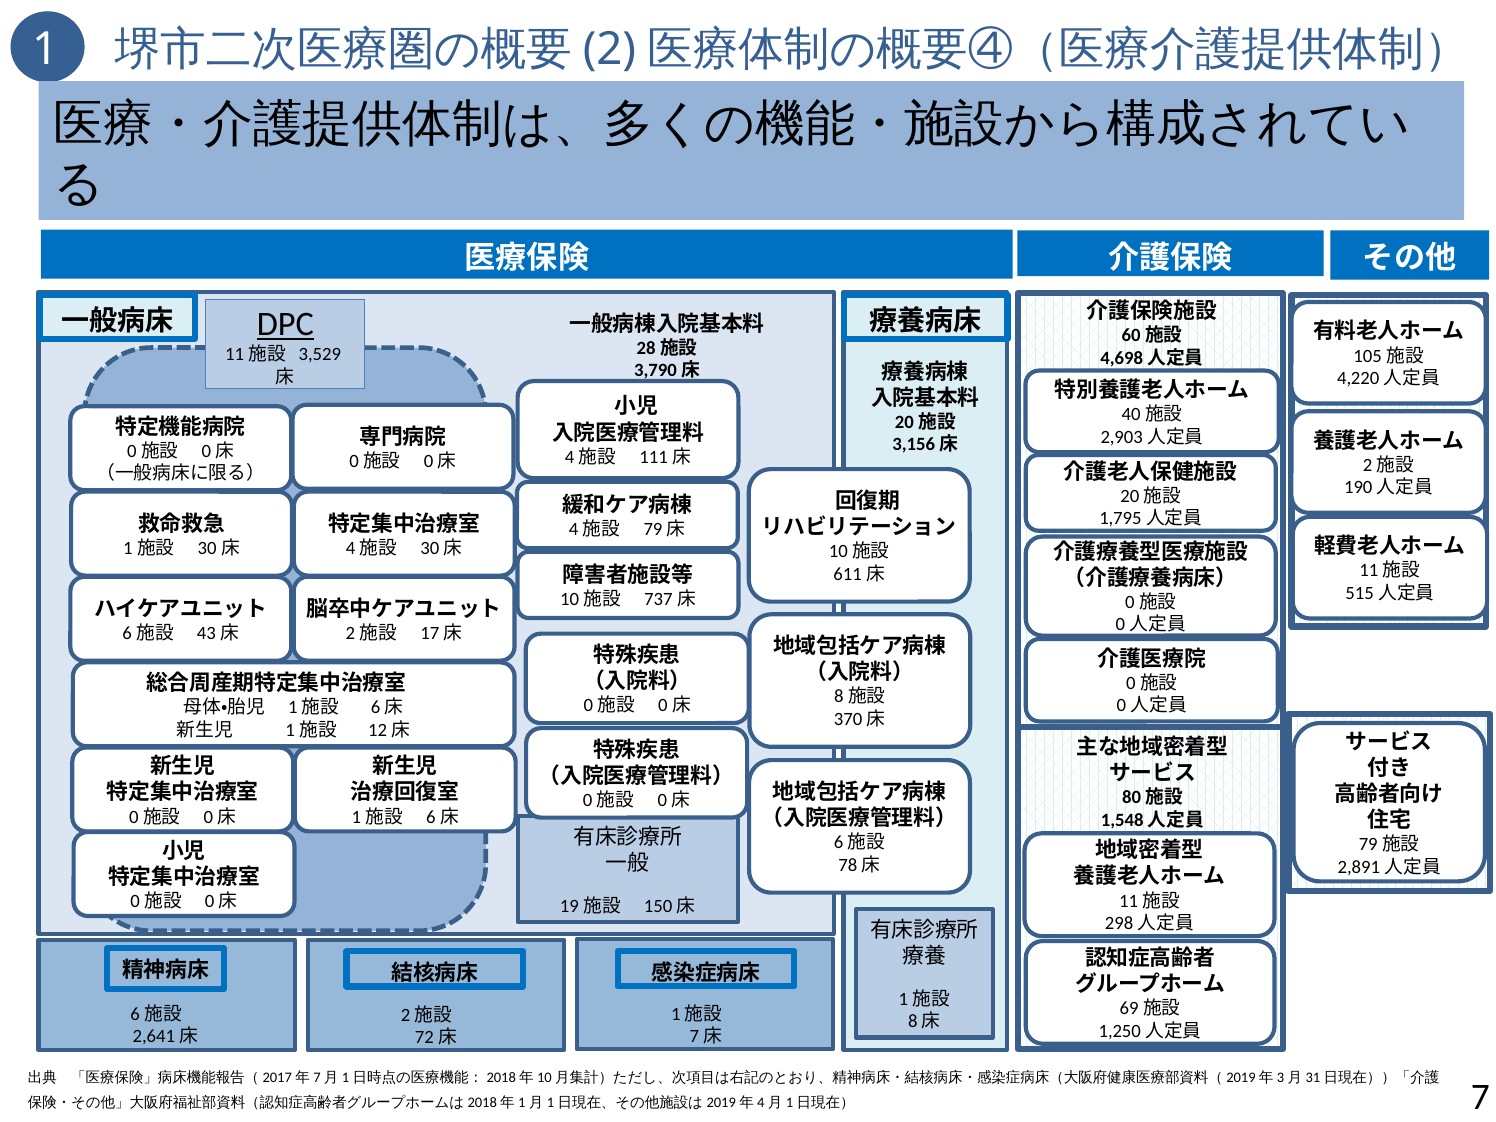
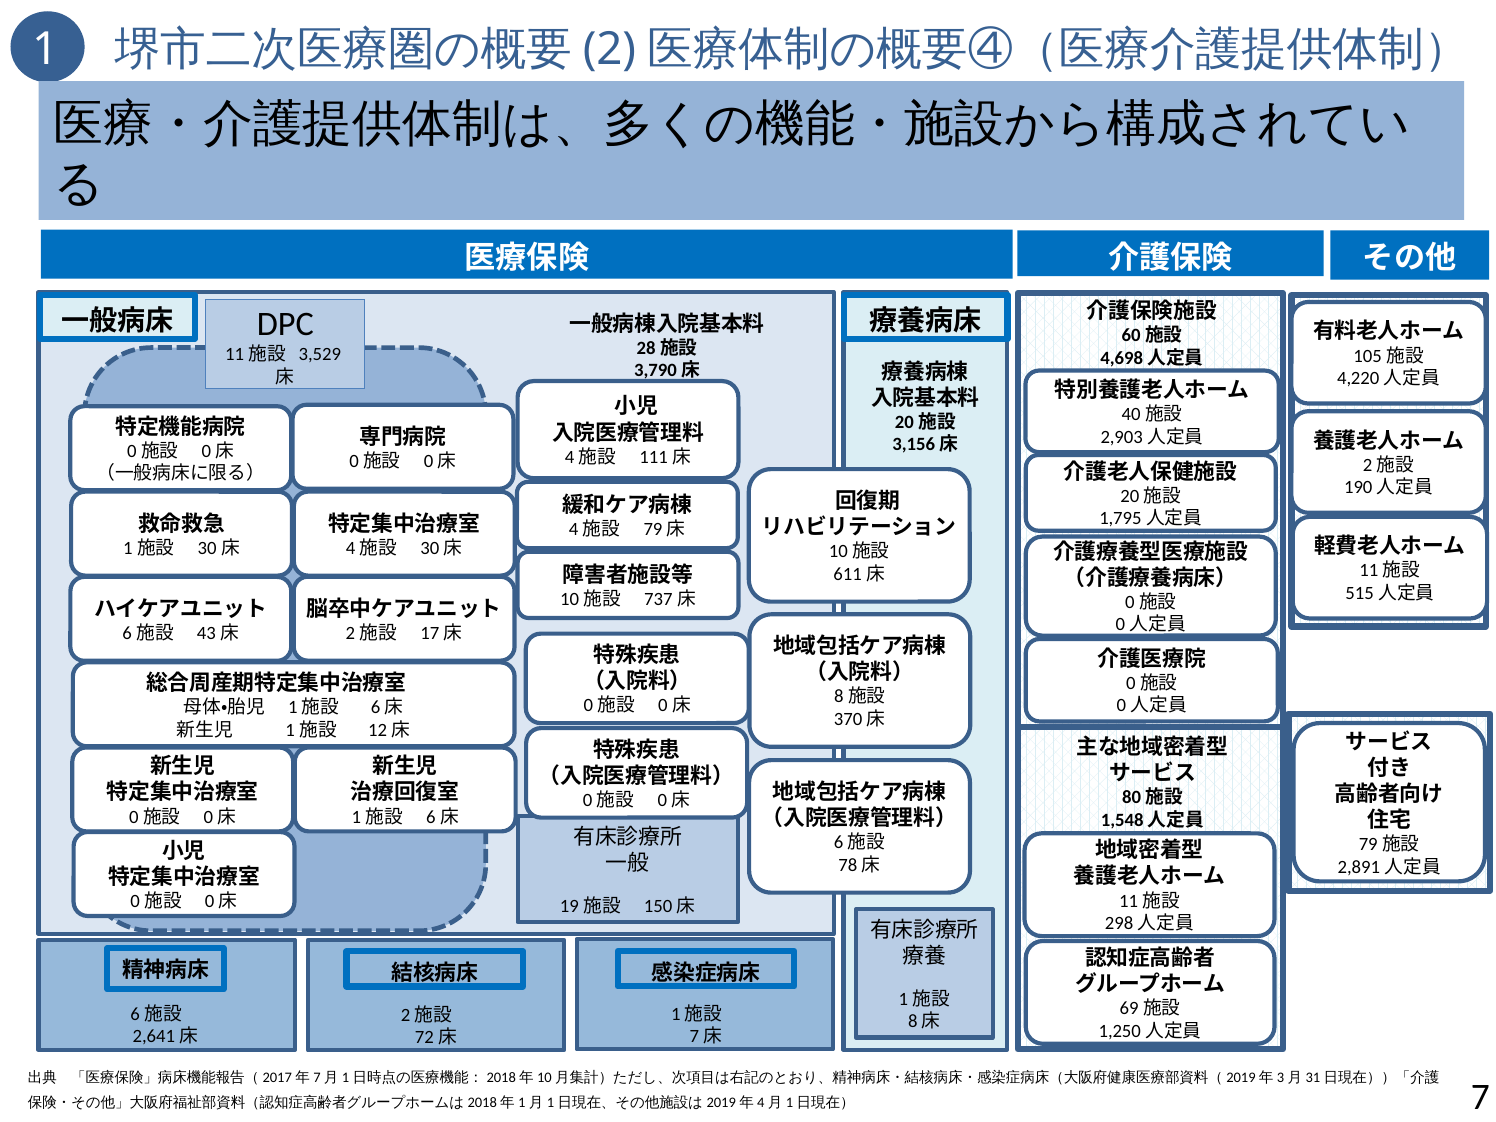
DPC underline: present -> none
